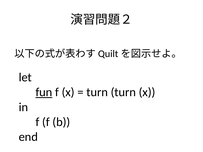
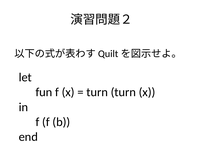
fun underline: present -> none
